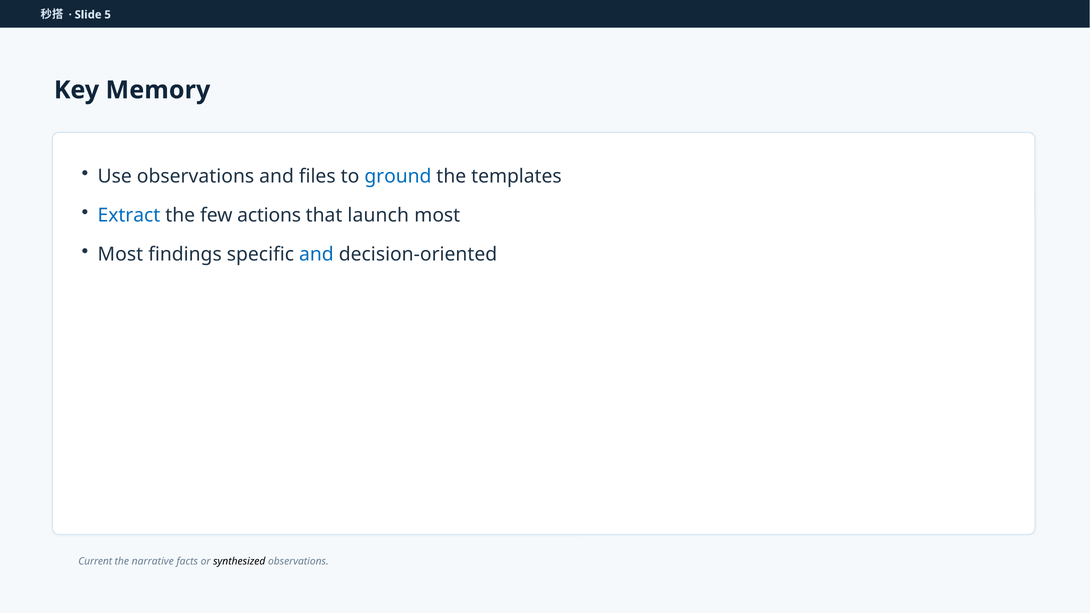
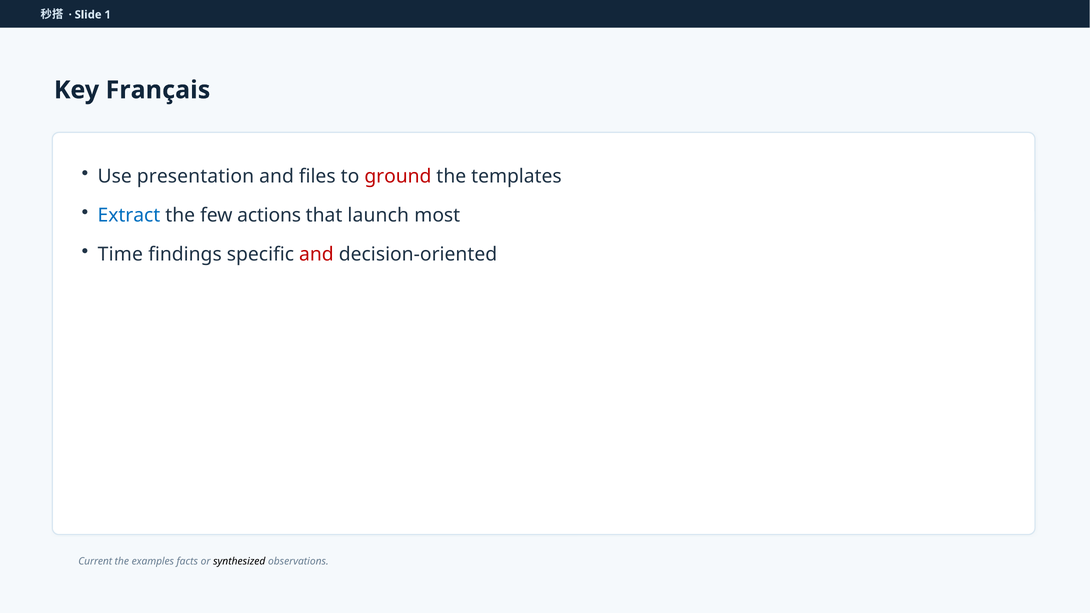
5: 5 -> 1
Memory: Memory -> Français
Use observations: observations -> presentation
ground colour: blue -> red
Most at (120, 255): Most -> Time
and at (316, 255) colour: blue -> red
narrative: narrative -> examples
